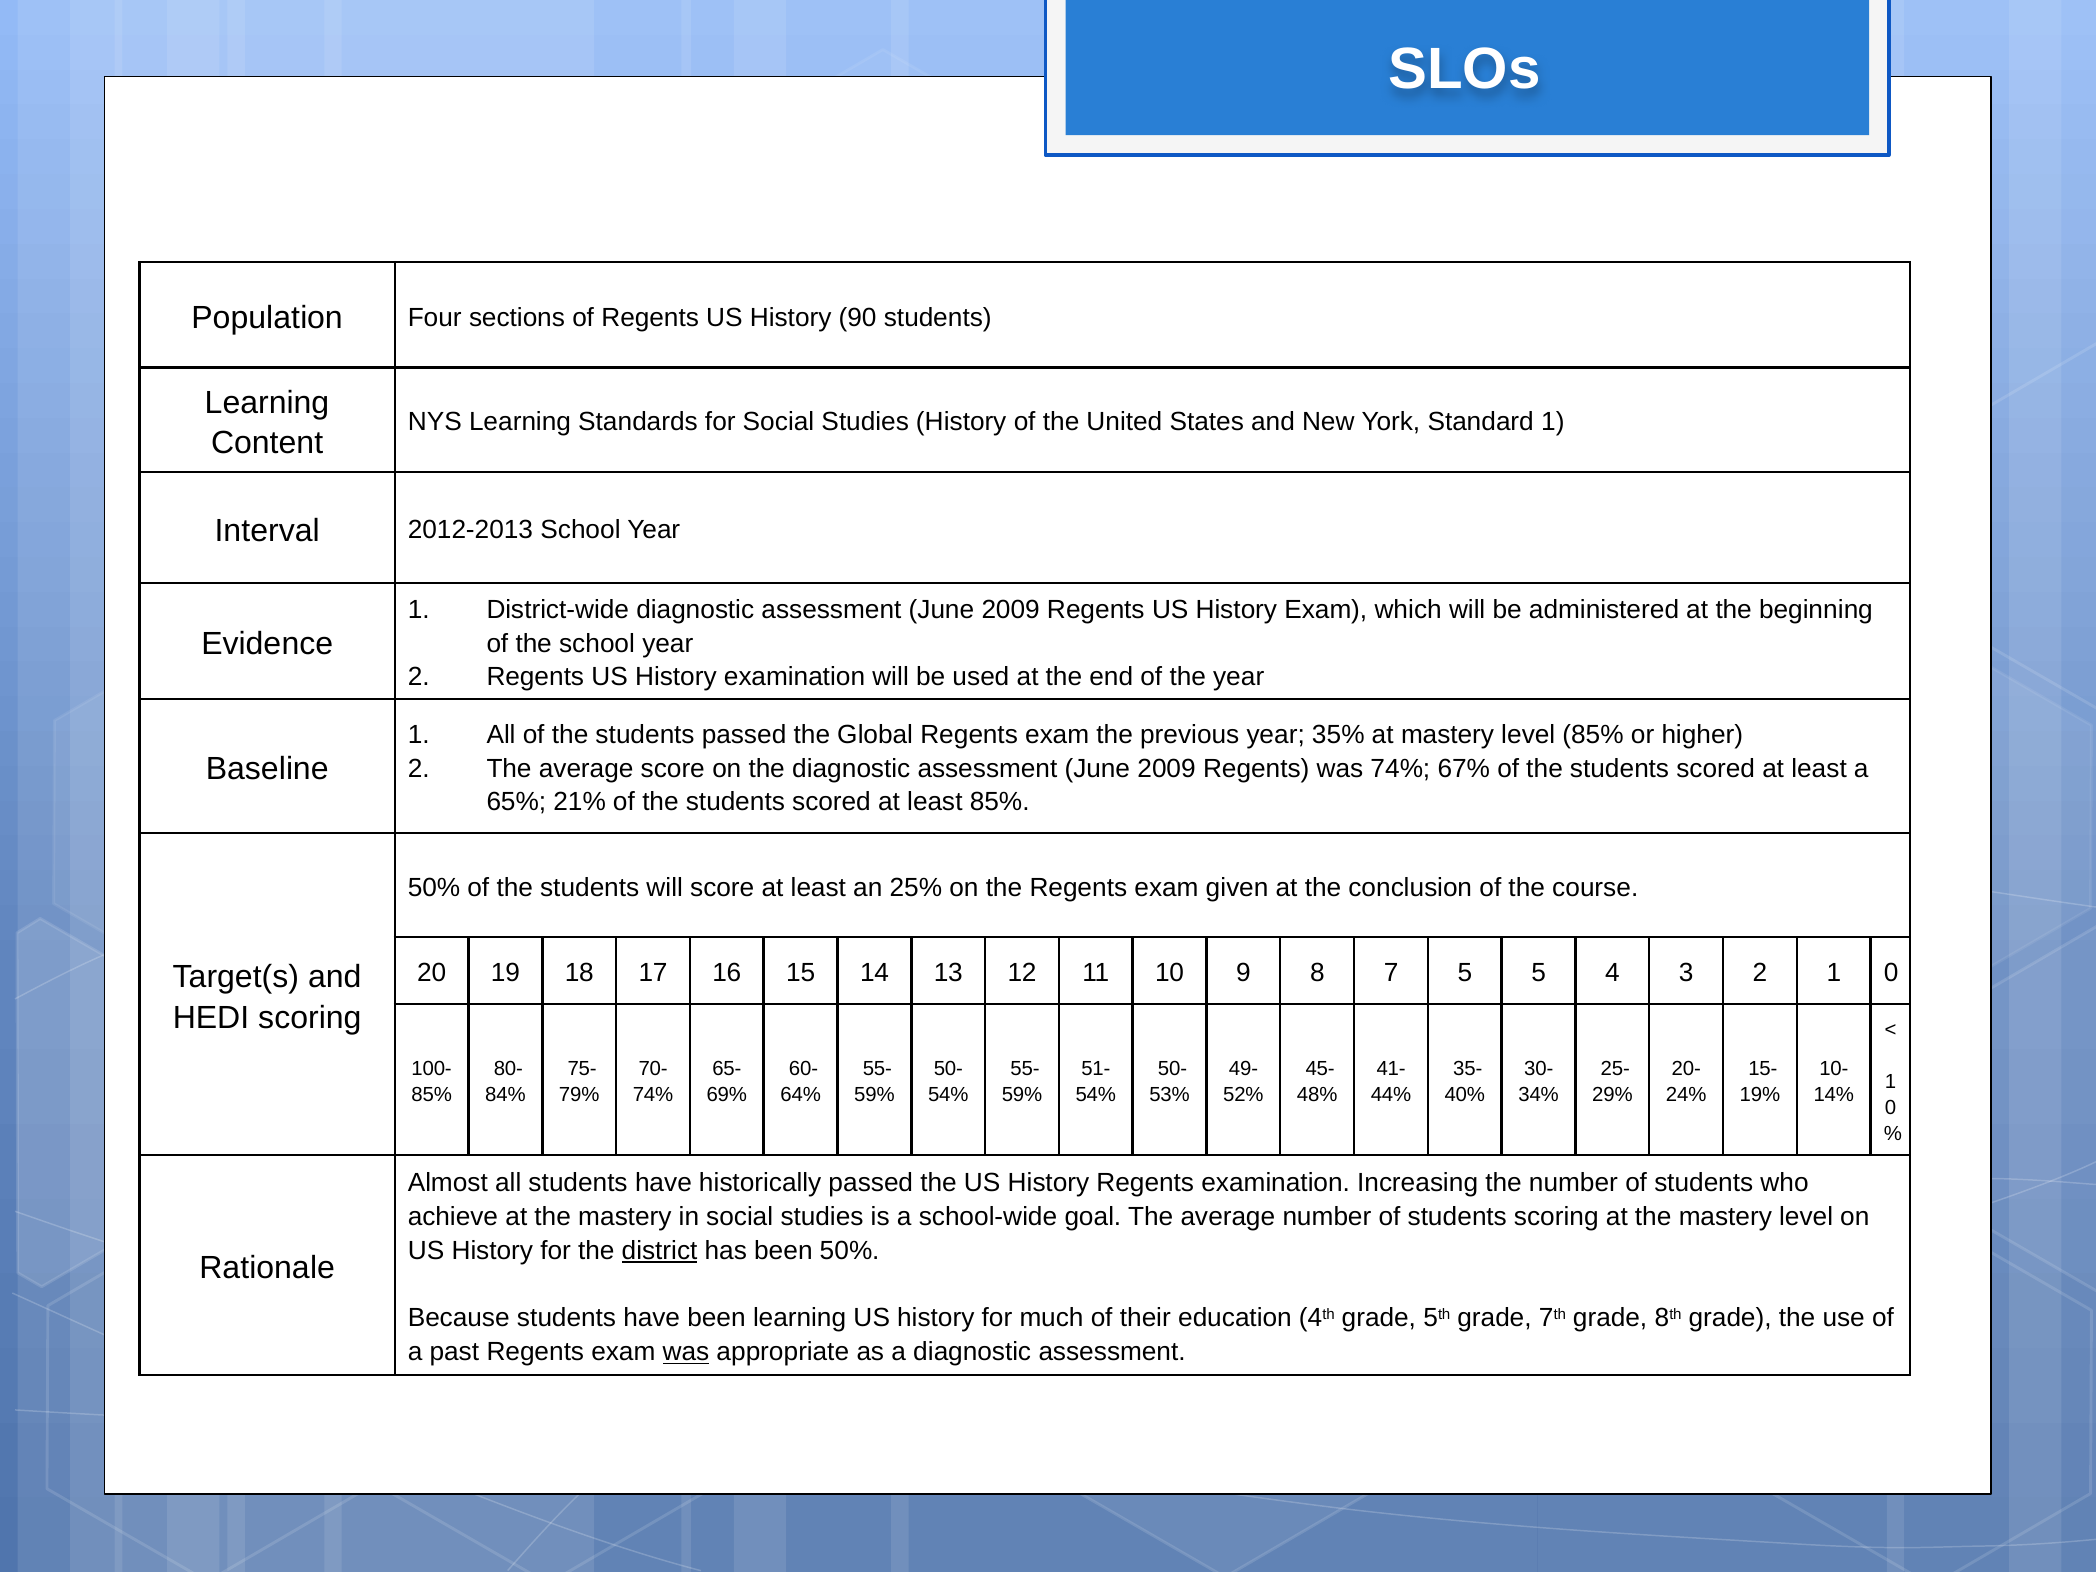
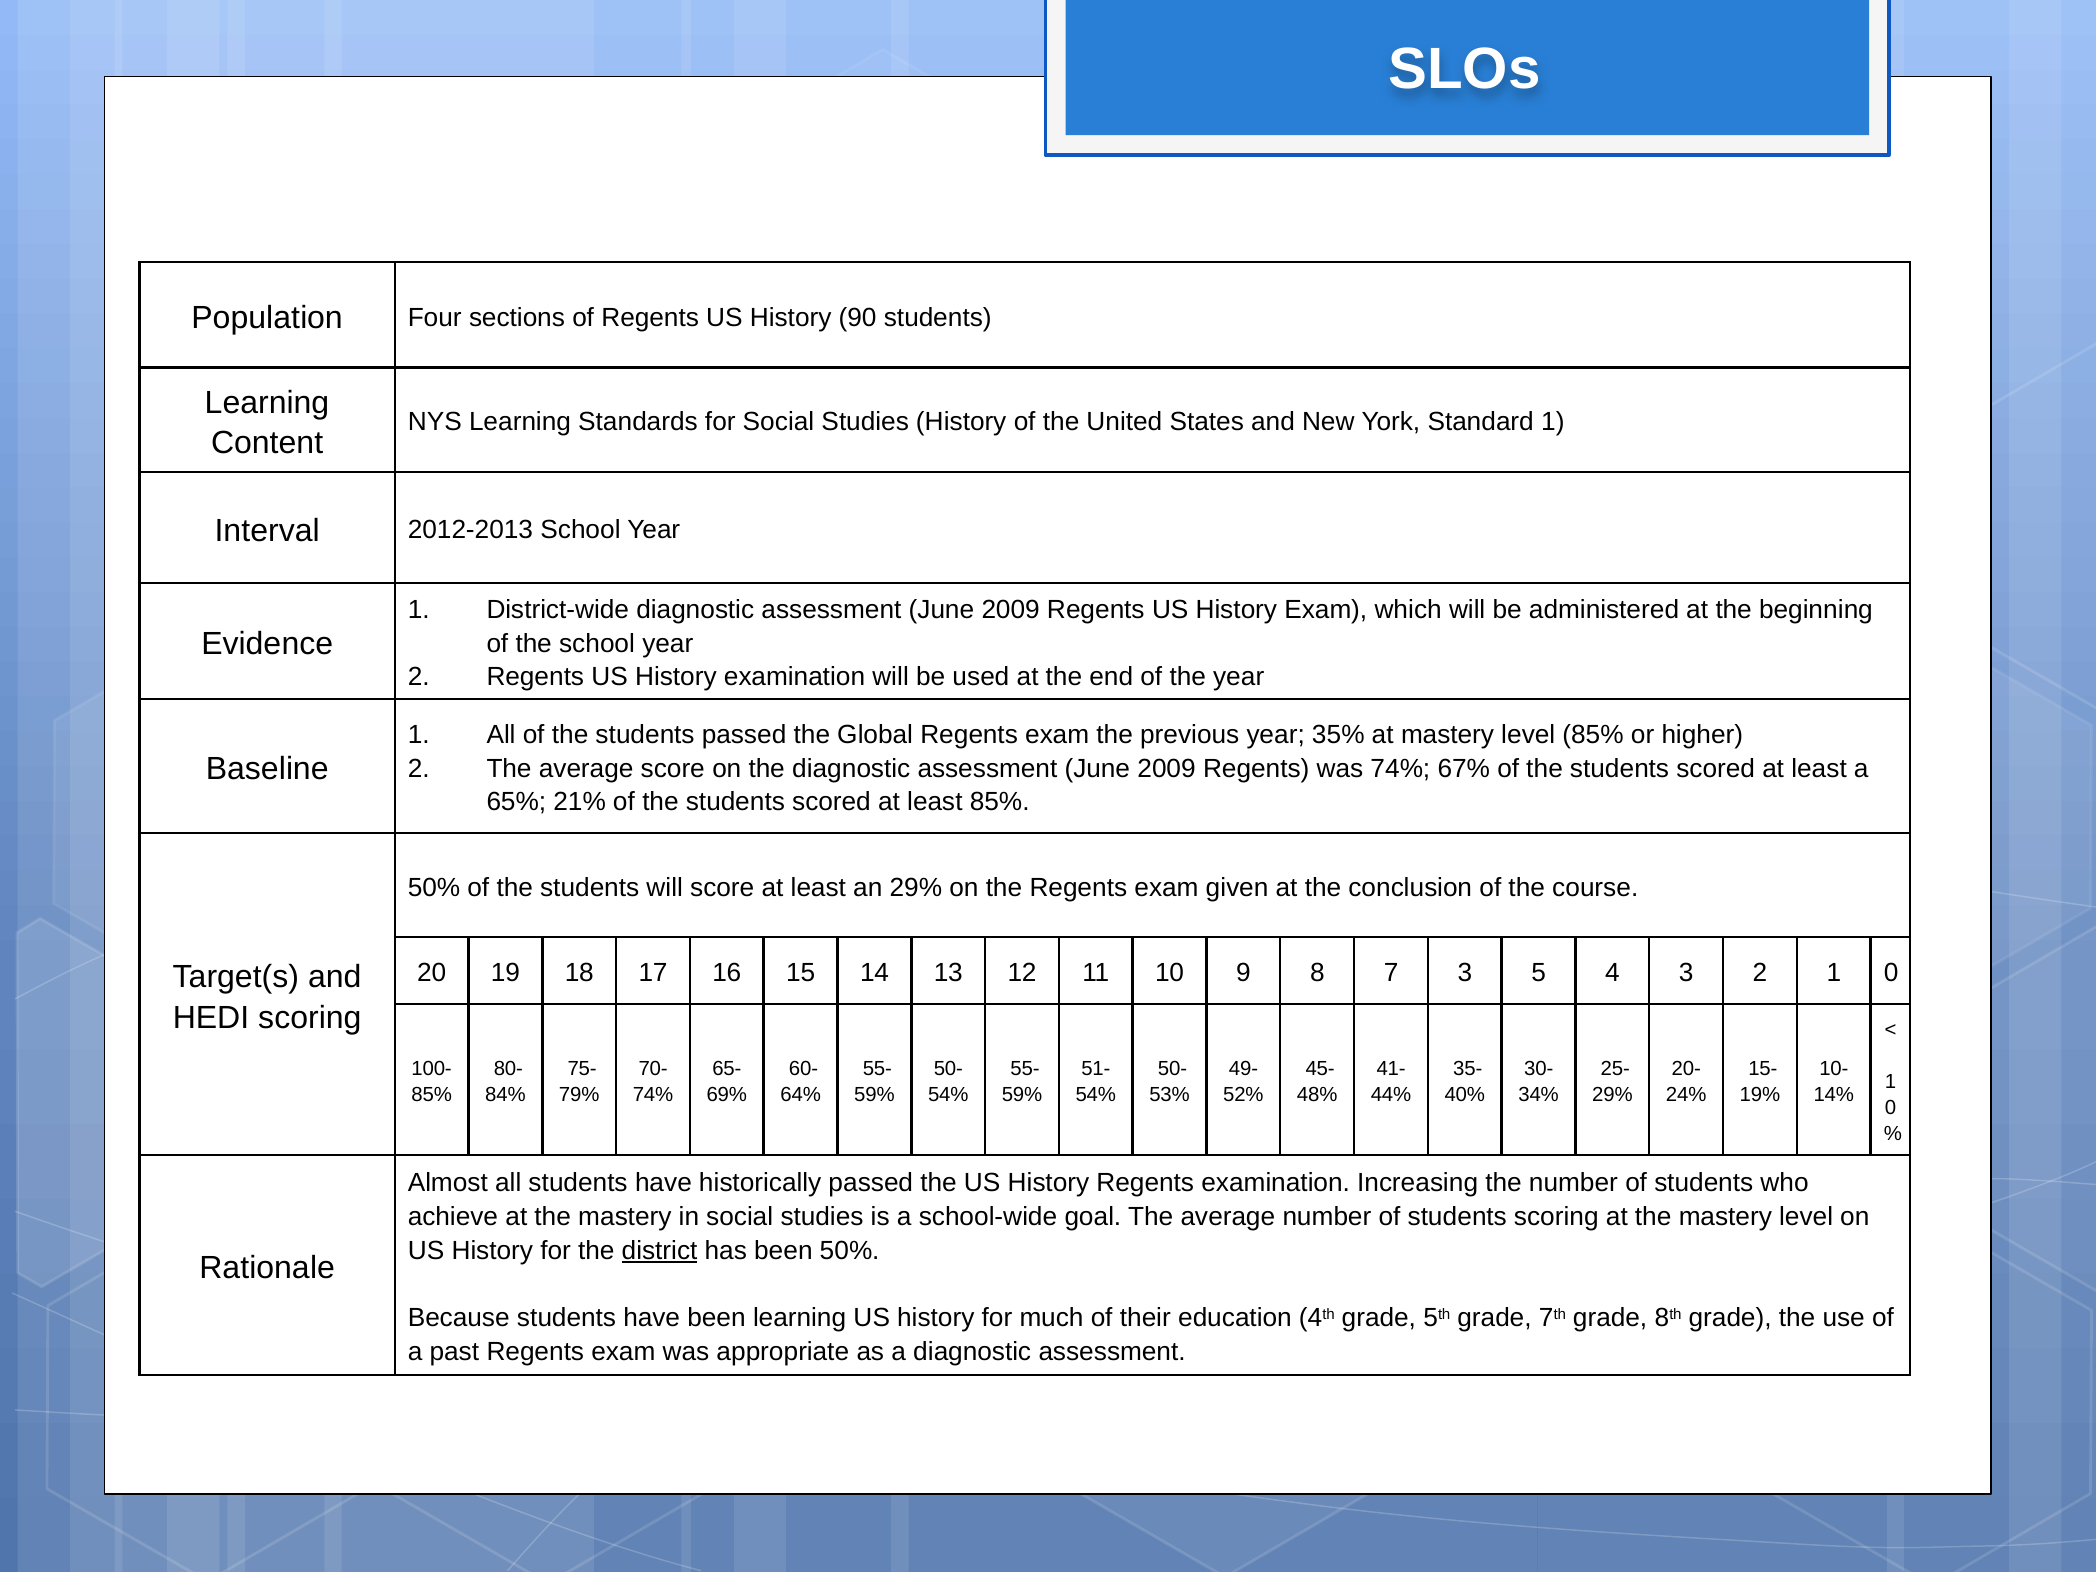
an 25%: 25% -> 29%
7 5: 5 -> 3
was at (686, 1352) underline: present -> none
